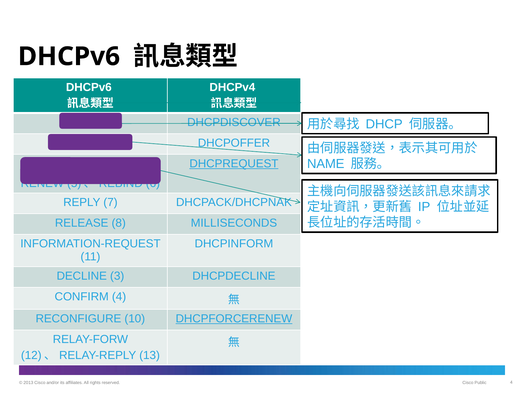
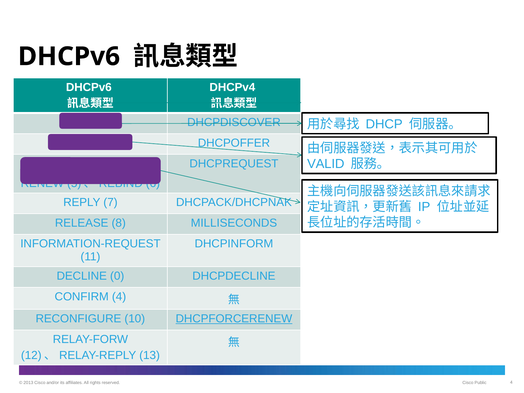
NAME: NAME -> VALID
DHCPREQUEST underline: present -> none
3: 3 -> 0
